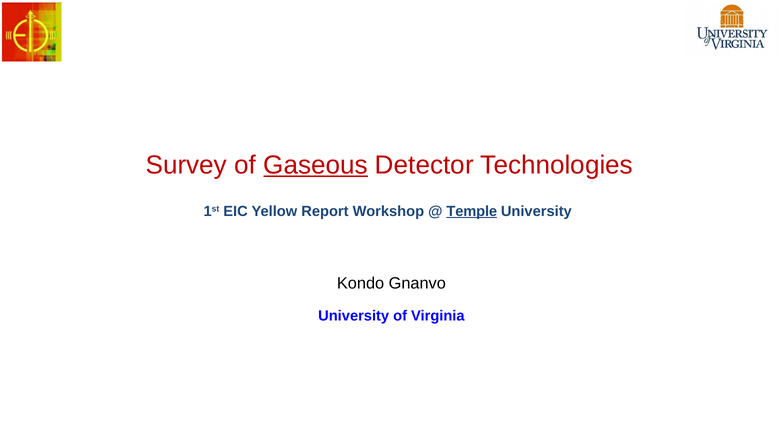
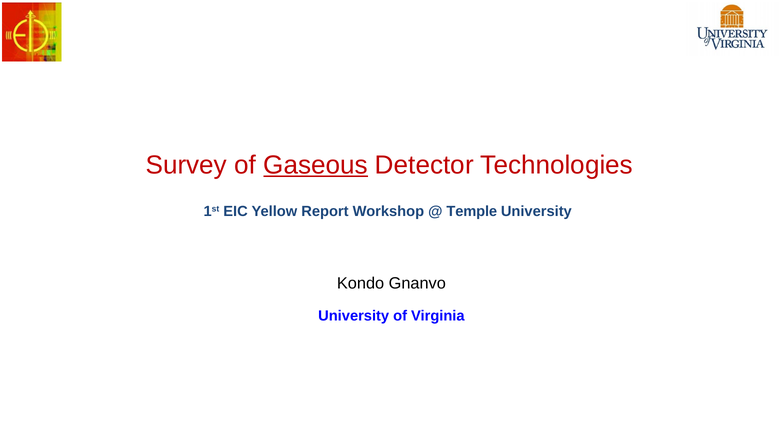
Temple underline: present -> none
